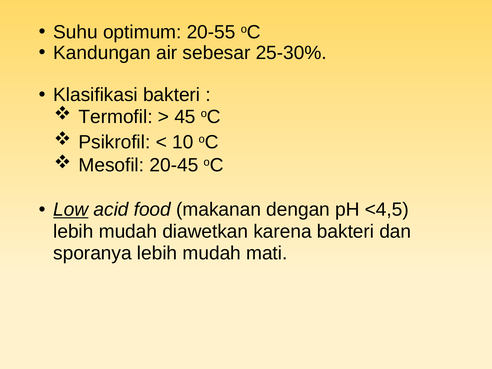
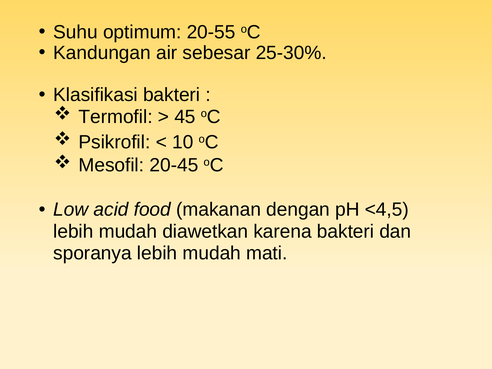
Low underline: present -> none
